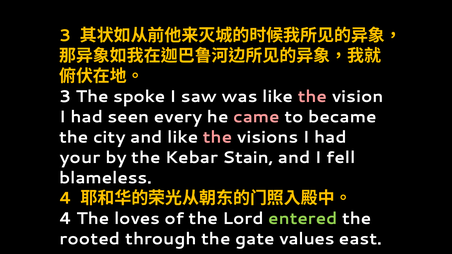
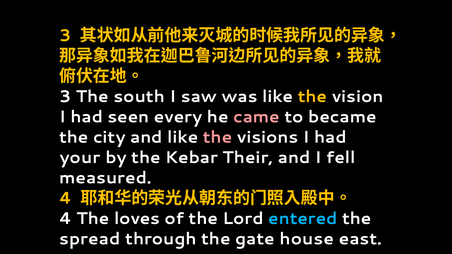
spoke: spoke -> south
the at (312, 97) colour: pink -> yellow
Stain: Stain -> Their
blameless: blameless -> measured
entered colour: light green -> light blue
rooted: rooted -> spread
values: values -> house
